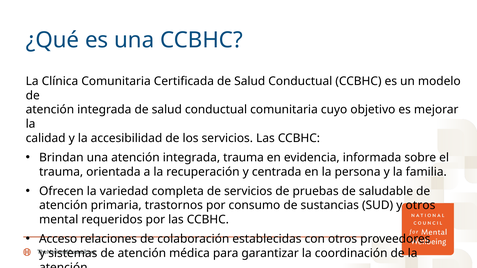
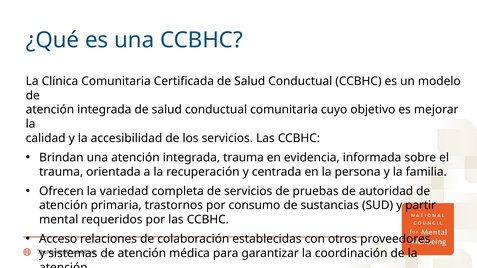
saludable: saludable -> autoridad
y otros: otros -> partir
